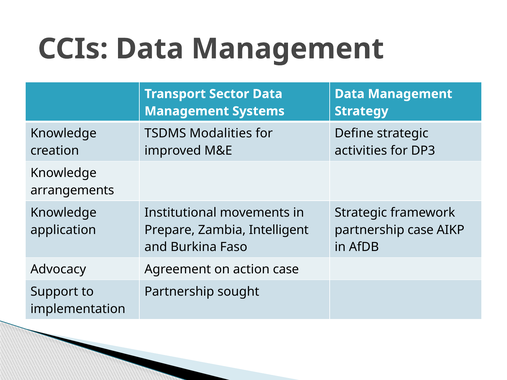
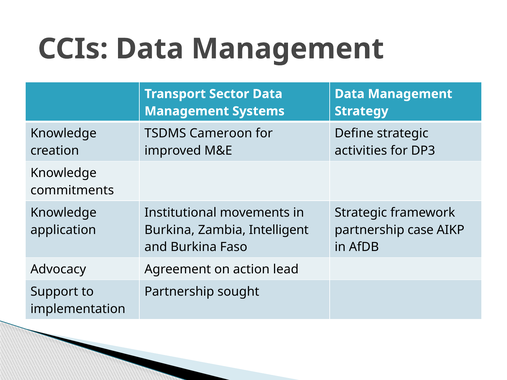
Modalities: Modalities -> Cameroon
arrangements: arrangements -> commitments
Prepare at (170, 230): Prepare -> Burkina
action case: case -> lead
